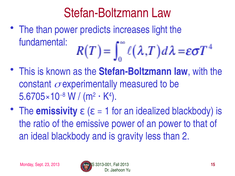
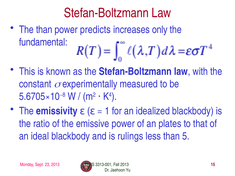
light: light -> only
an power: power -> plates
gravity: gravity -> rulings
2: 2 -> 5
